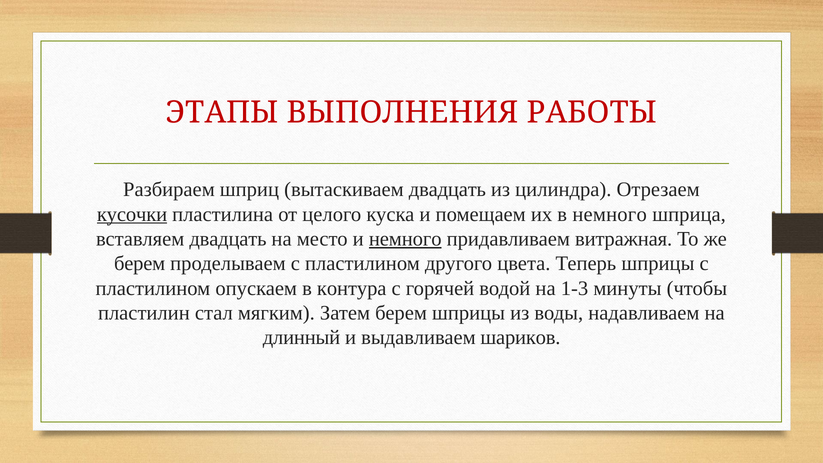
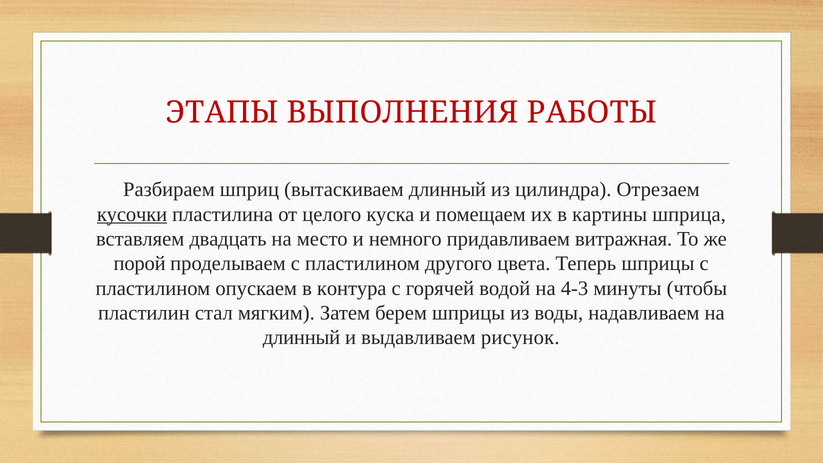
вытаскиваем двадцать: двадцать -> длинный
в немного: немного -> картины
немного at (405, 239) underline: present -> none
берем at (140, 264): берем -> порой
1-3: 1-3 -> 4-3
шариков: шариков -> рисунок
